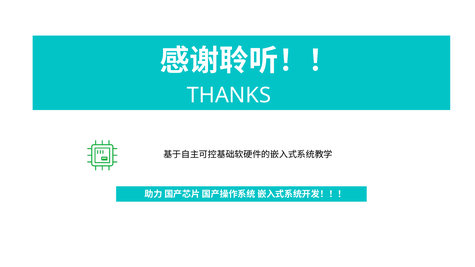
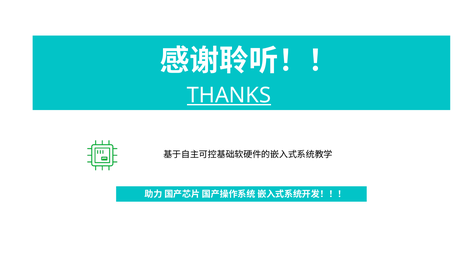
THANKS underline: none -> present
